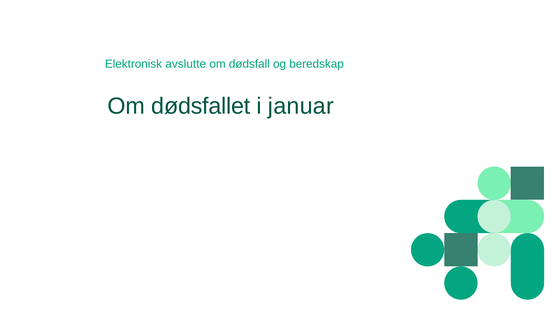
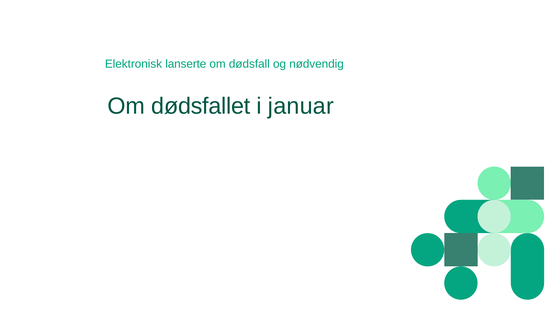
avslutte: avslutte -> lanserte
beredskap: beredskap -> nødvendig
